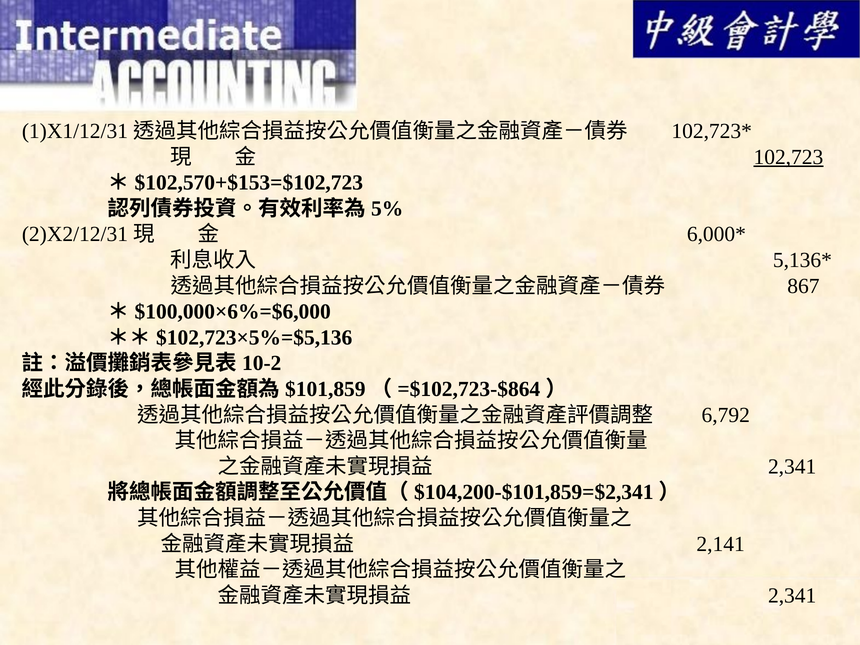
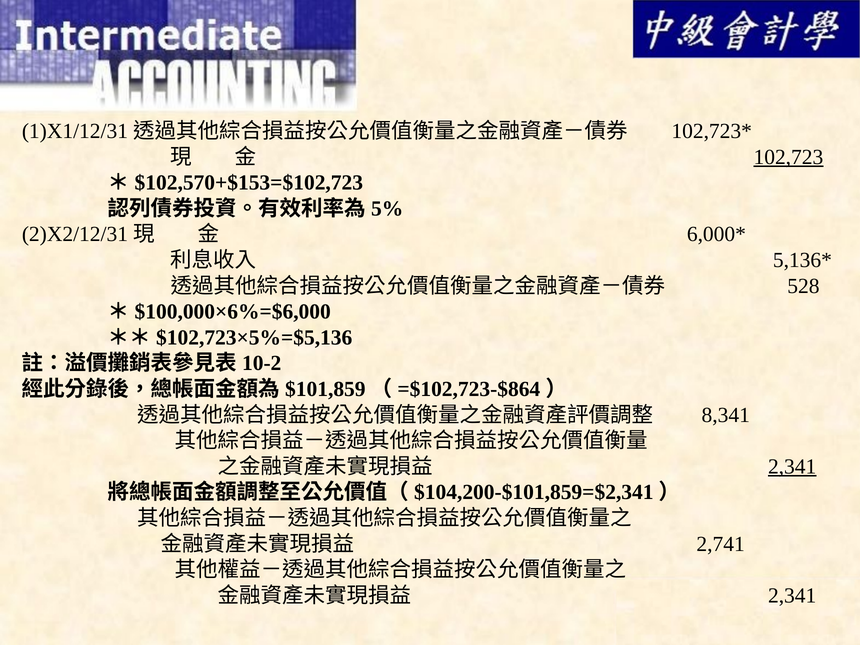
867: 867 -> 528
6,792: 6,792 -> 8,341
2,341 at (792, 467) underline: none -> present
2,141: 2,141 -> 2,741
